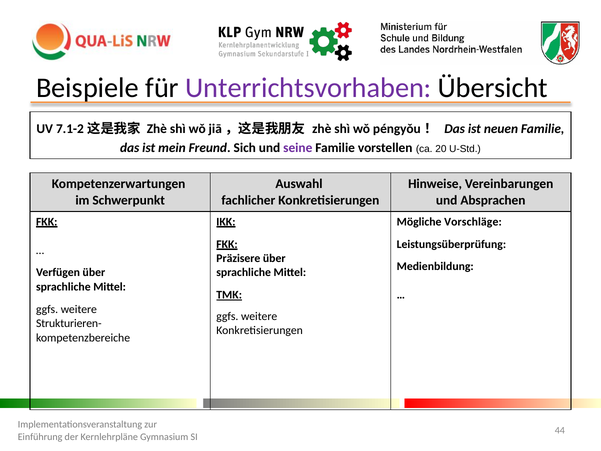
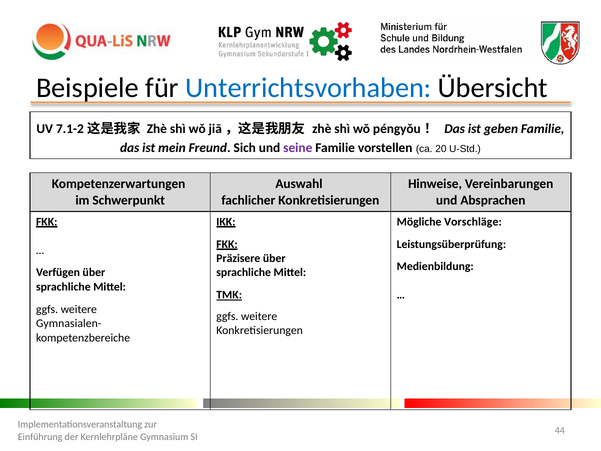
Unterrichtsvorhaben colour: purple -> blue
neuen: neuen -> geben
Strukturieren-: Strukturieren- -> Gymnasialen-
